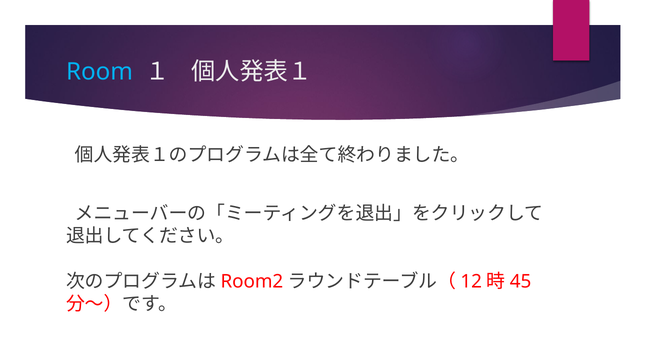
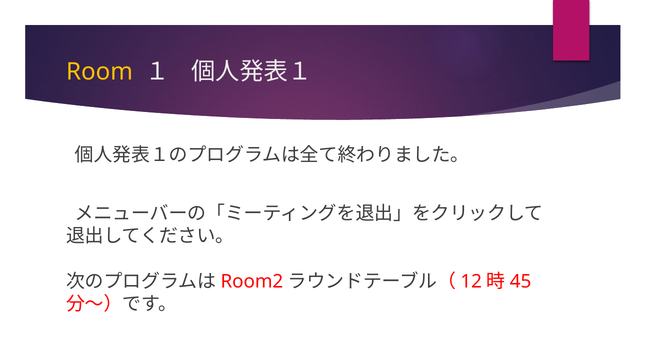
Room colour: light blue -> yellow
